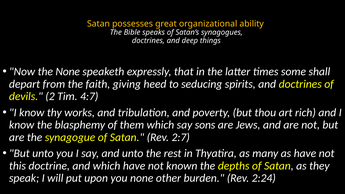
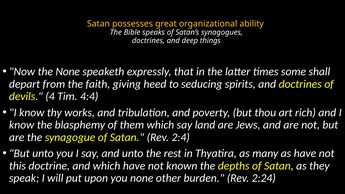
2: 2 -> 4
4:7: 4:7 -> 4:4
sons: sons -> land
2:7: 2:7 -> 2:4
